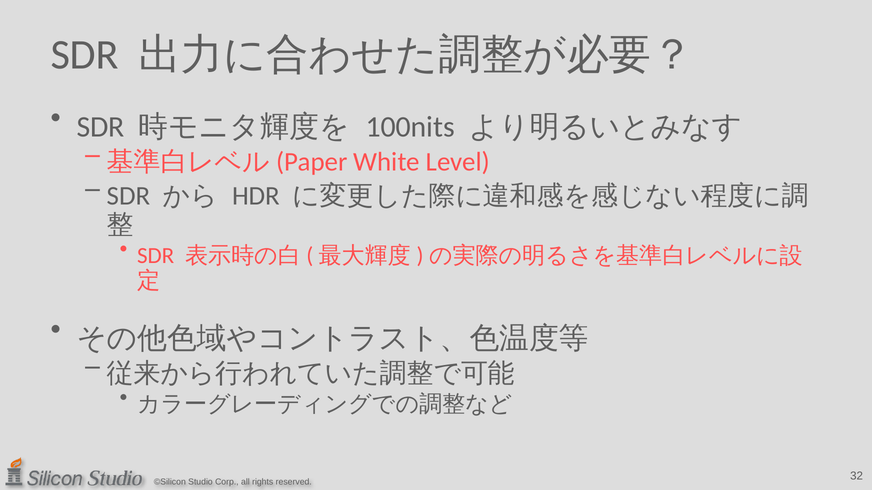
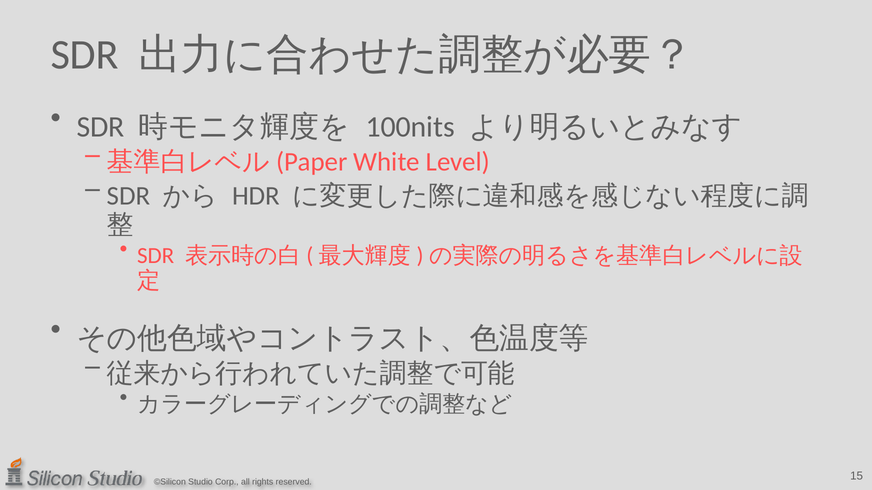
32: 32 -> 15
